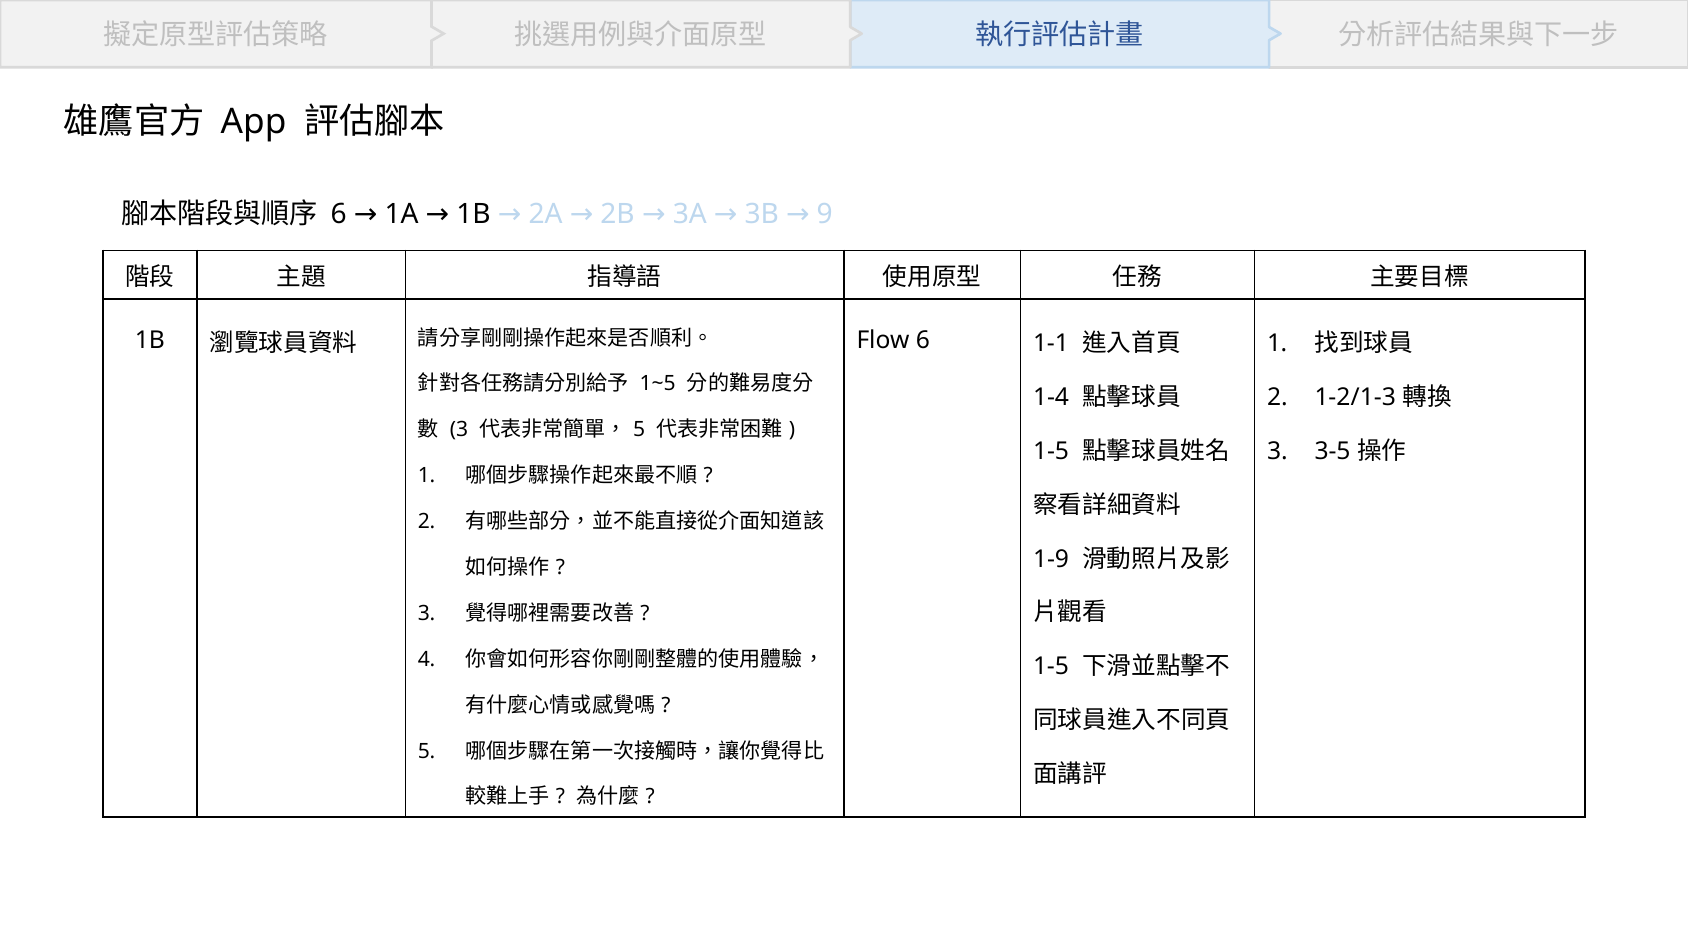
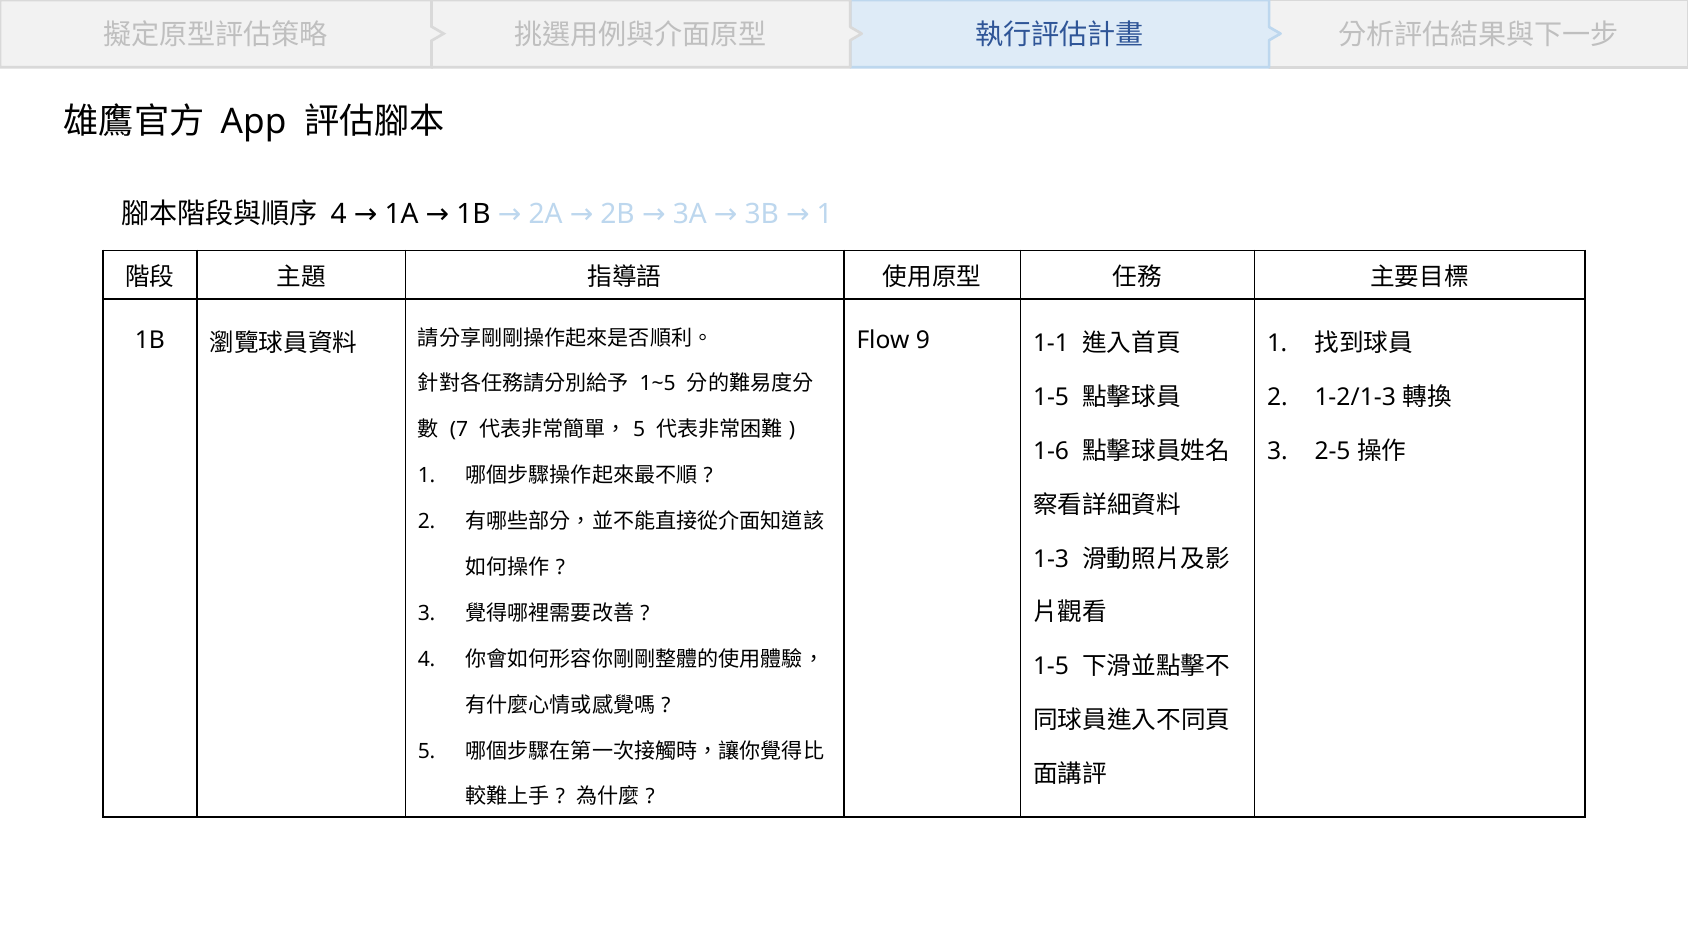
3B 9: 9 -> 1
6 at (339, 215): 6 -> 4
Flow 6: 6 -> 9
1-4 at (1051, 398): 1-4 -> 1-5
3 at (459, 430): 3 -> 7
1-5 at (1051, 452): 1-5 -> 1-6
3-5: 3-5 -> 2-5
1-9: 1-9 -> 1-3
